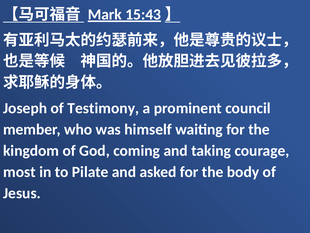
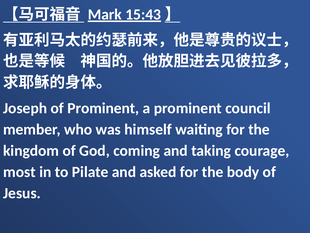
of Testimony: Testimony -> Prominent
